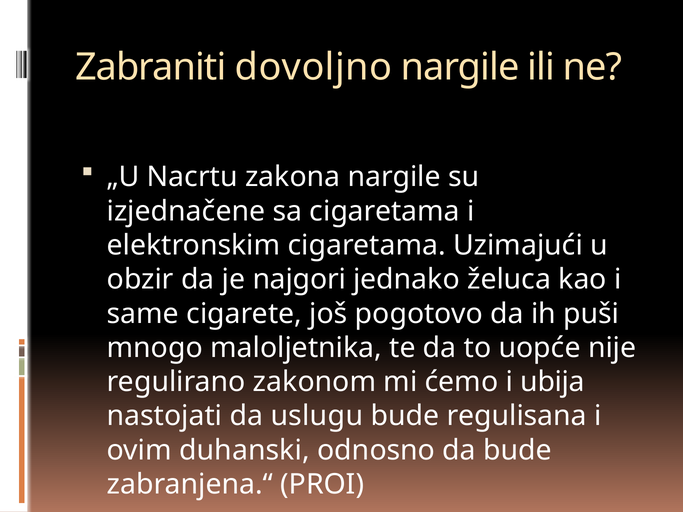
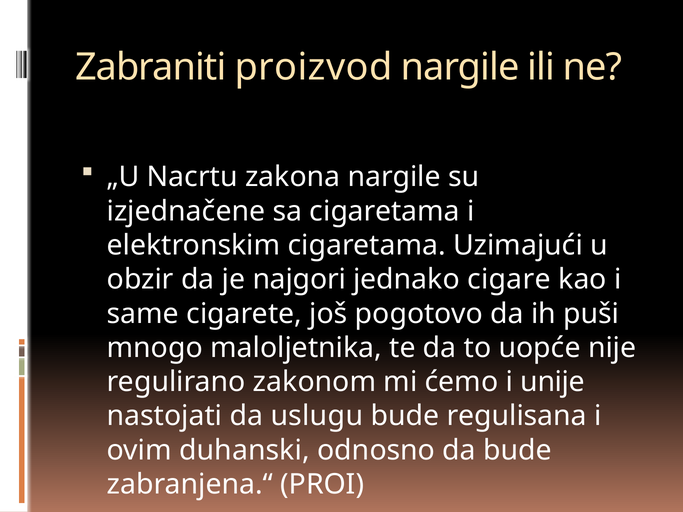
dovoljno: dovoljno -> proizvod
želuca: želuca -> cigare
ubija: ubija -> unije
